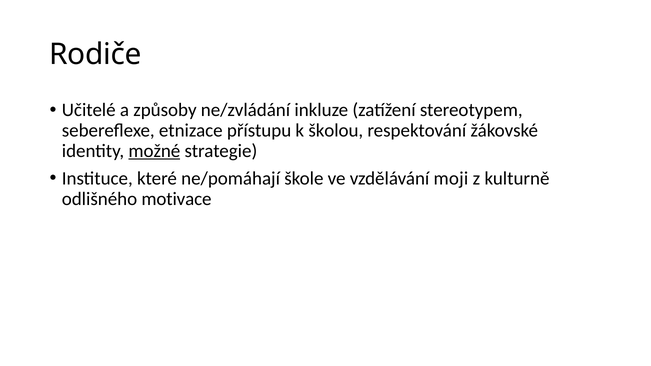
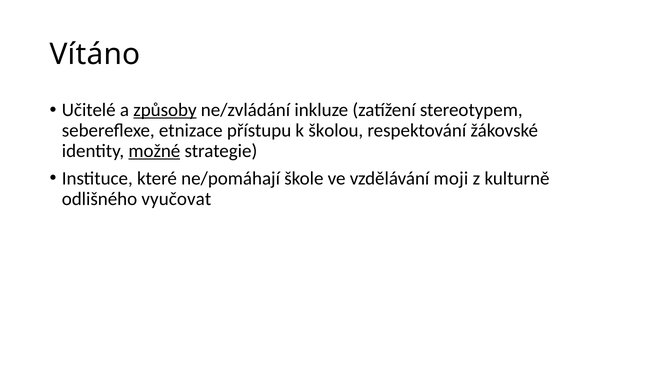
Rodiče: Rodiče -> Vítáno
způsoby underline: none -> present
motivace: motivace -> vyučovat
